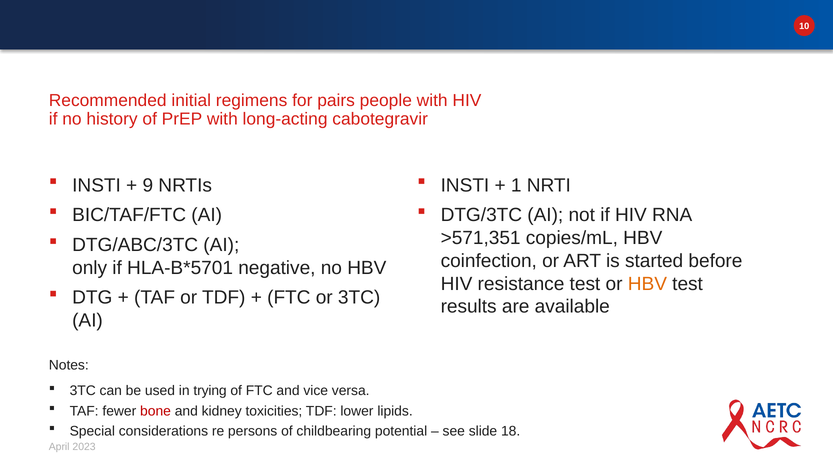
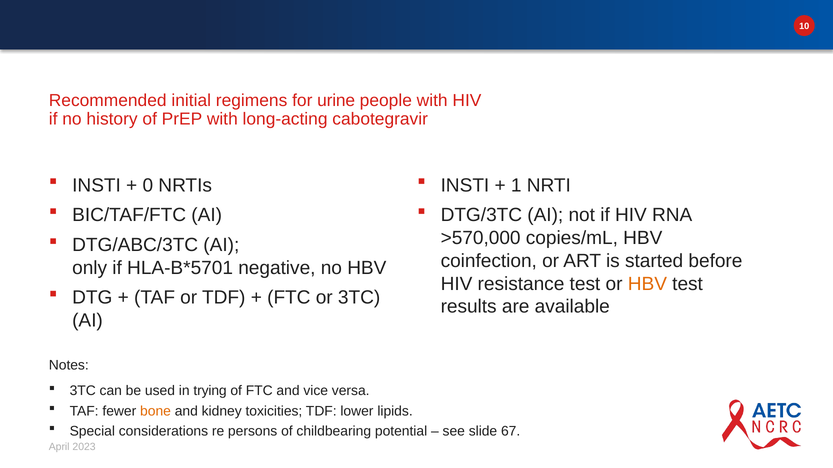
pairs: pairs -> urine
9: 9 -> 0
>571,351: >571,351 -> >570,000
bone colour: red -> orange
18: 18 -> 67
